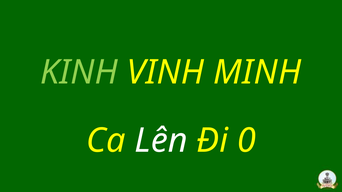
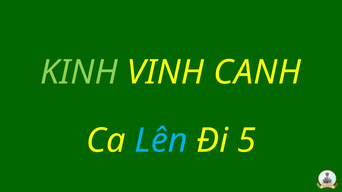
MINH: MINH -> CANH
Lên colour: white -> light blue
0: 0 -> 5
